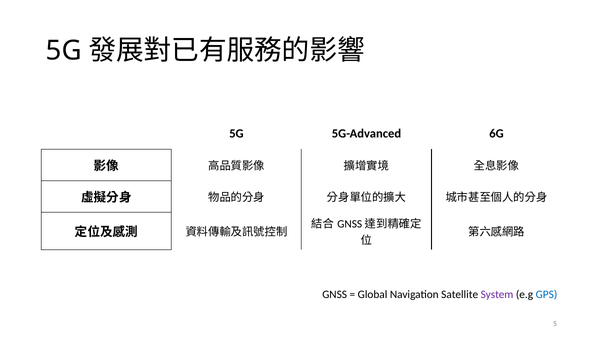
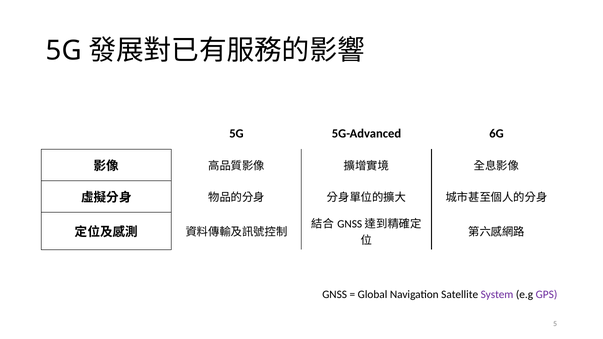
GPS colour: blue -> purple
